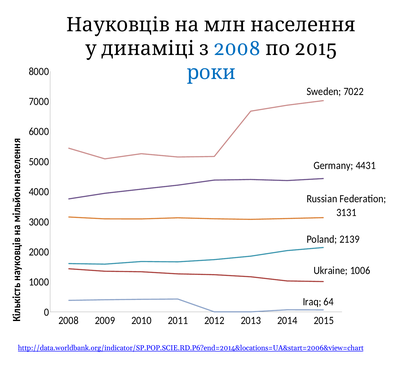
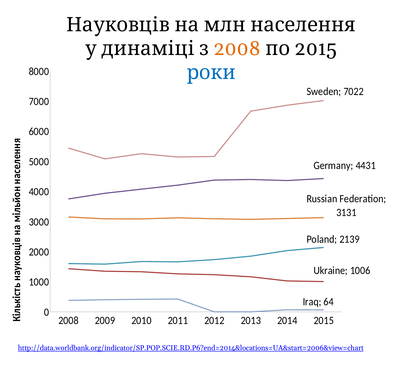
2008 at (237, 49) colour: blue -> orange
